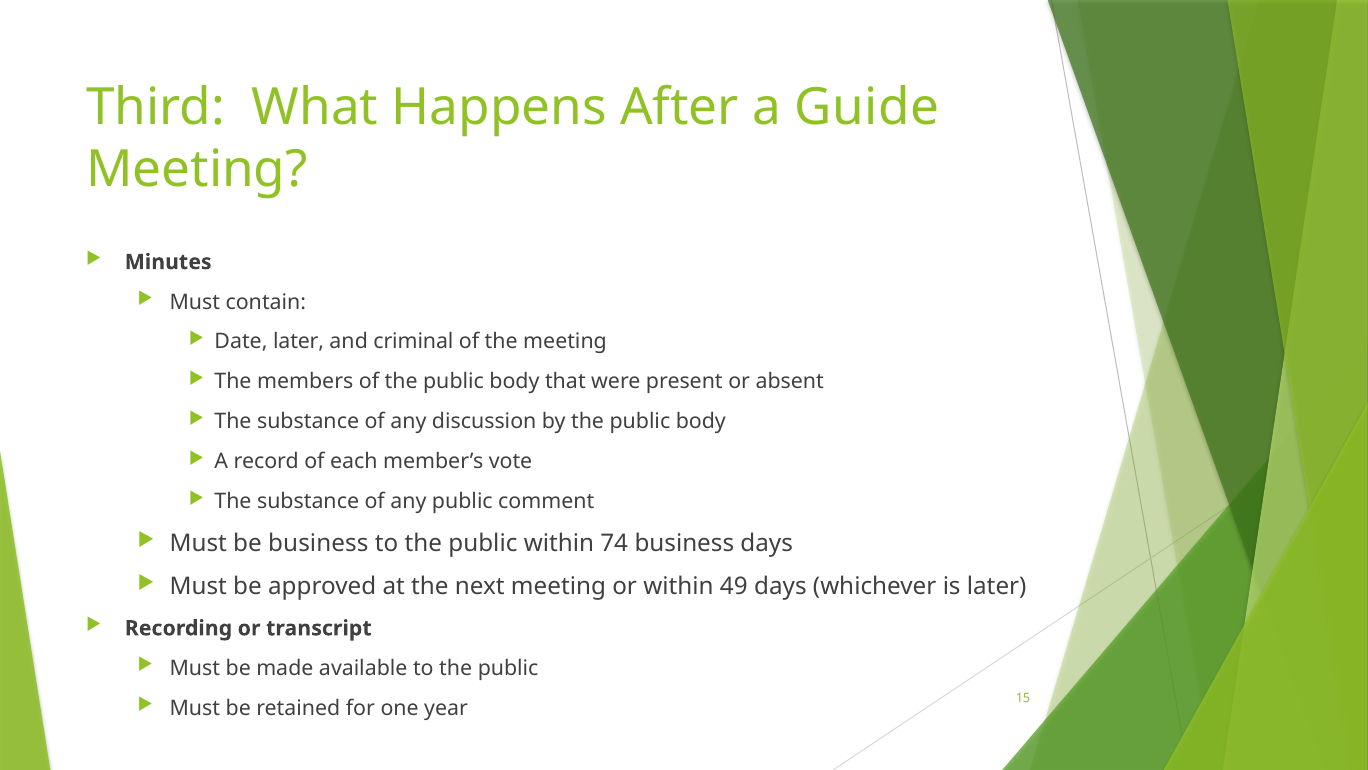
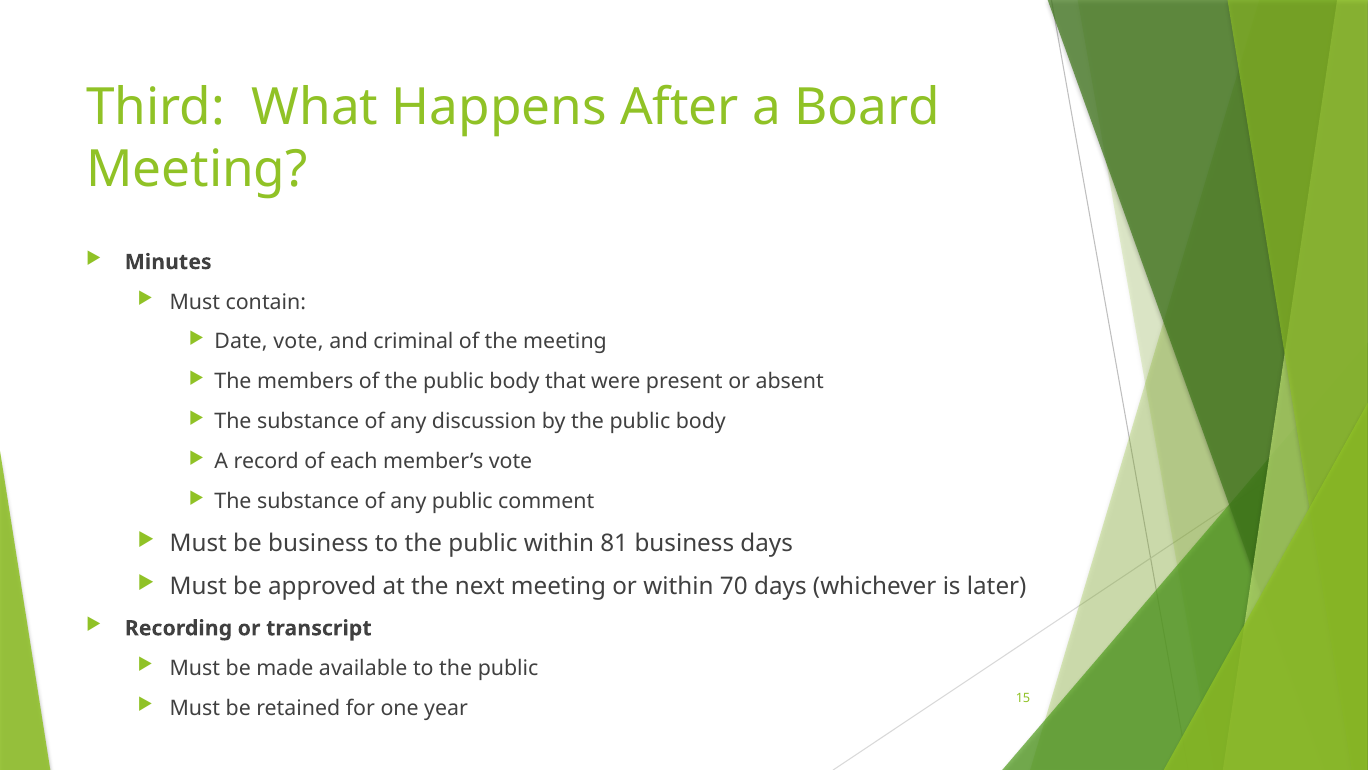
Guide: Guide -> Board
Date later: later -> vote
74: 74 -> 81
49: 49 -> 70
